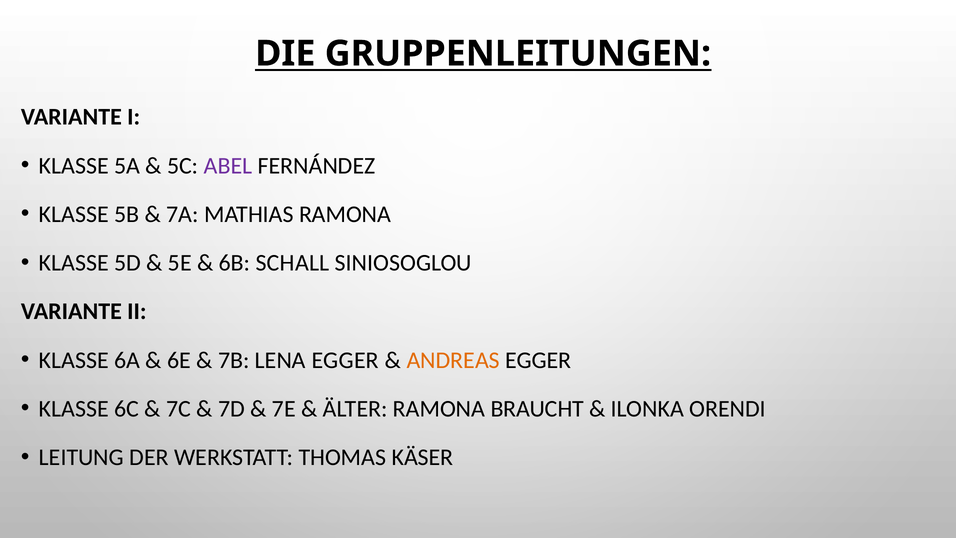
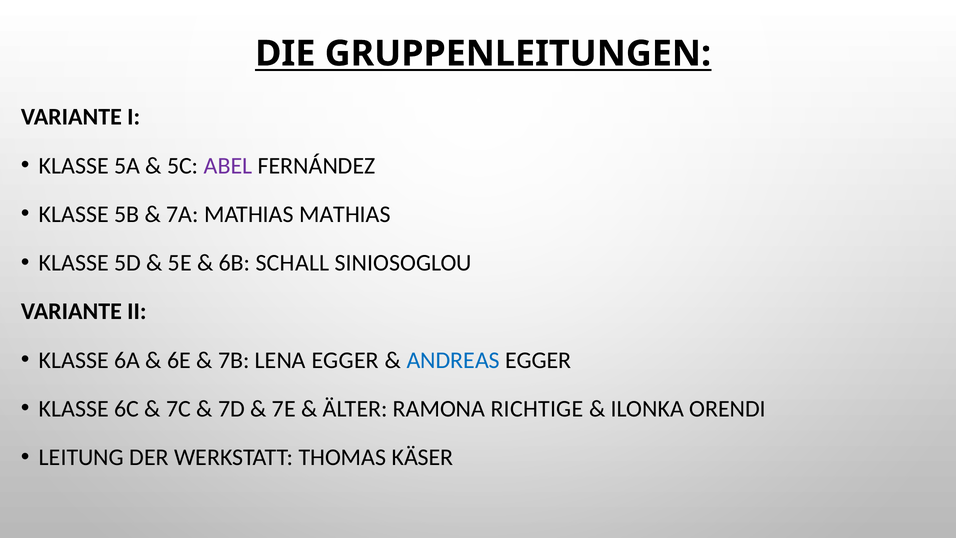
MATHIAS RAMONA: RAMONA -> MATHIAS
ANDREAS colour: orange -> blue
BRAUCHT: BRAUCHT -> RICHTIGE
